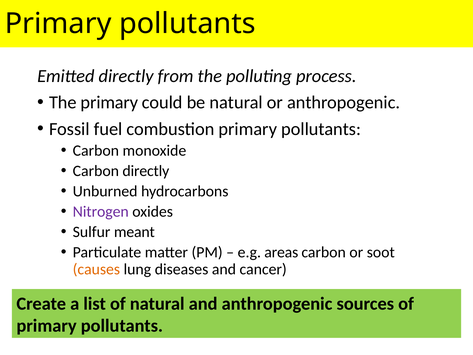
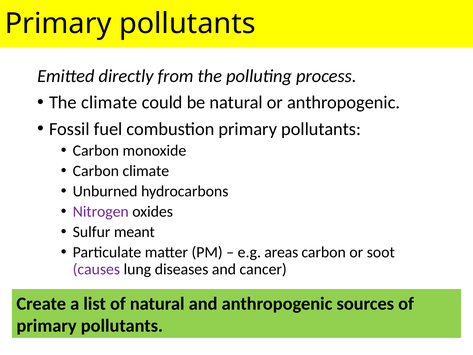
The primary: primary -> climate
Carbon directly: directly -> climate
causes colour: orange -> purple
